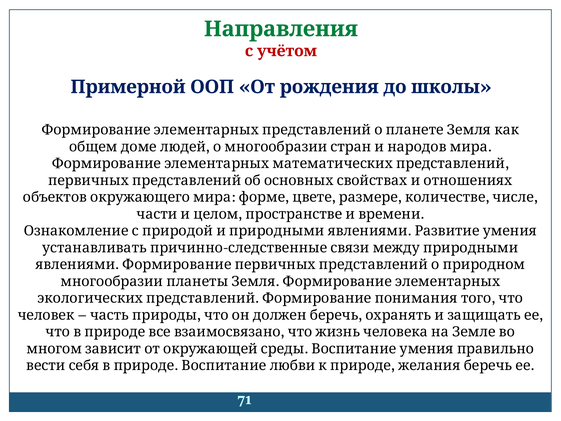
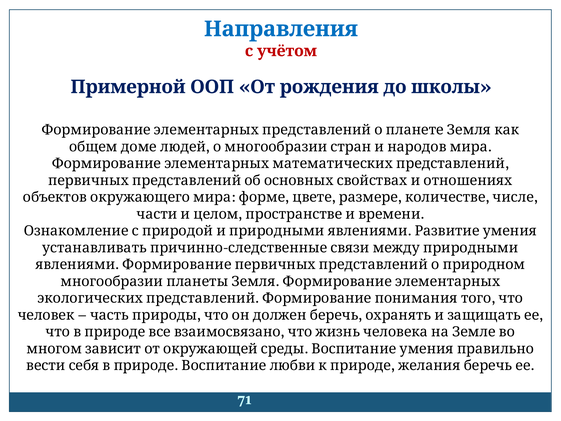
Направления colour: green -> blue
